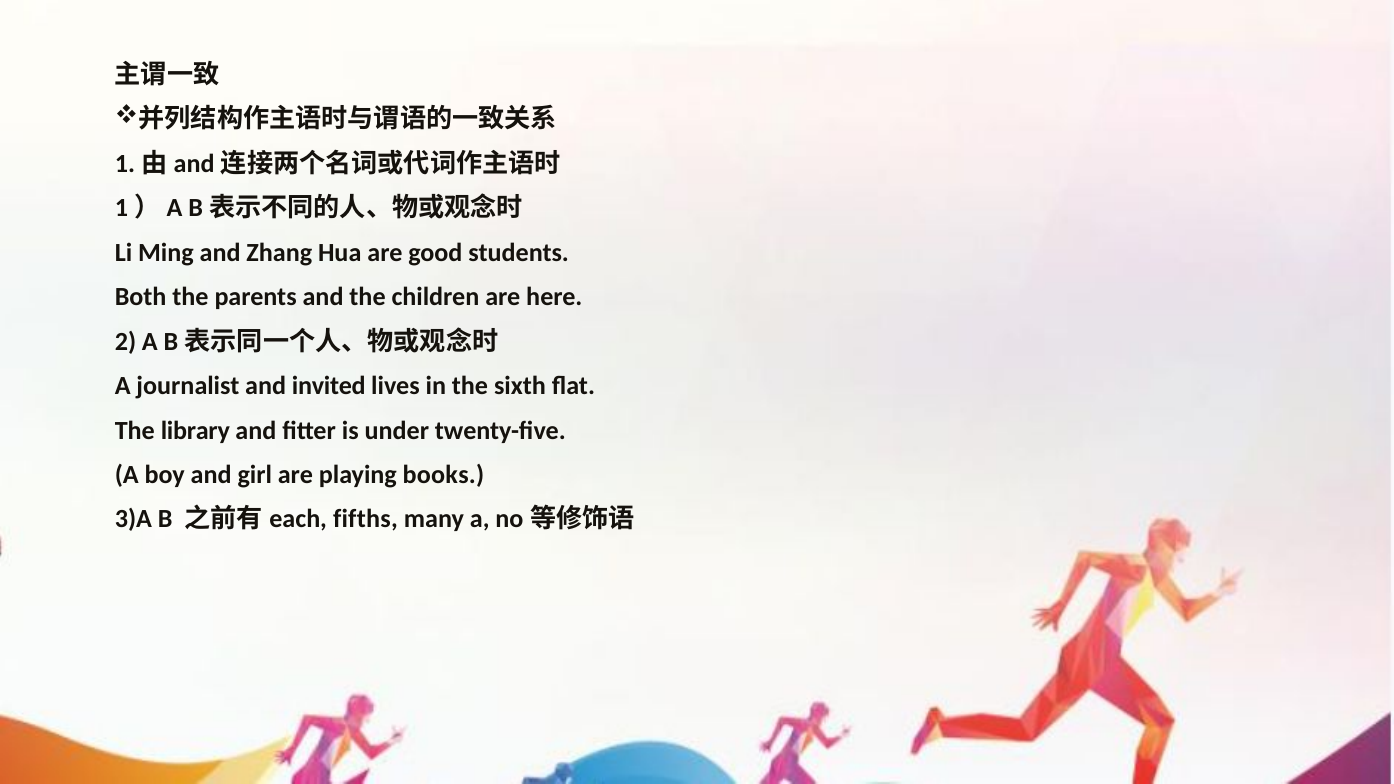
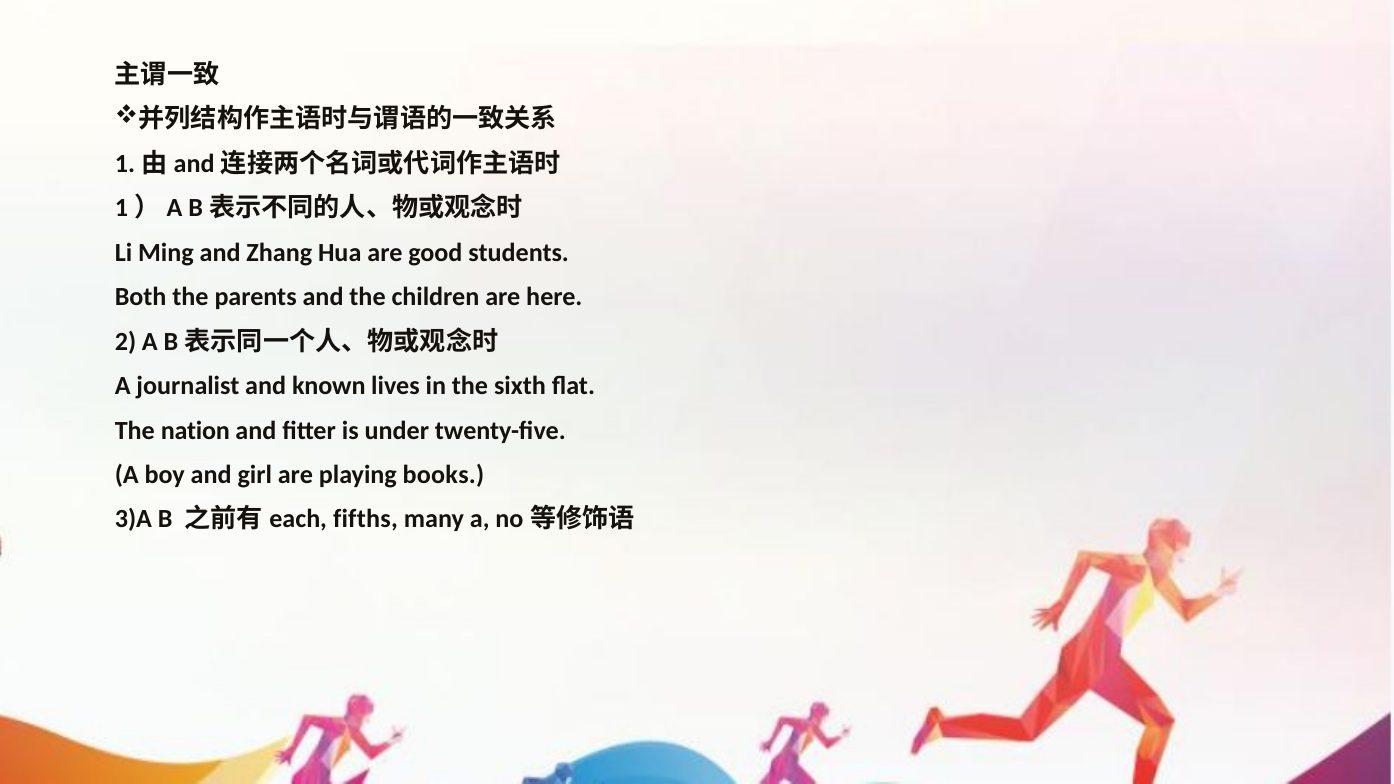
invited: invited -> known
library: library -> nation
